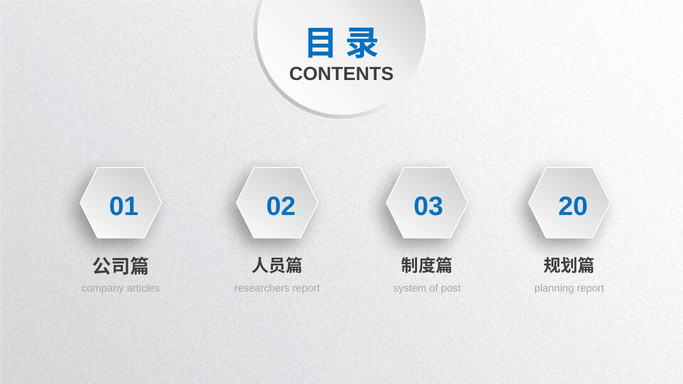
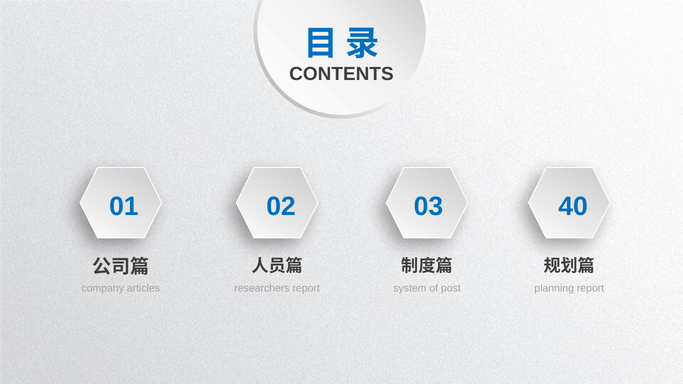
20: 20 -> 40
